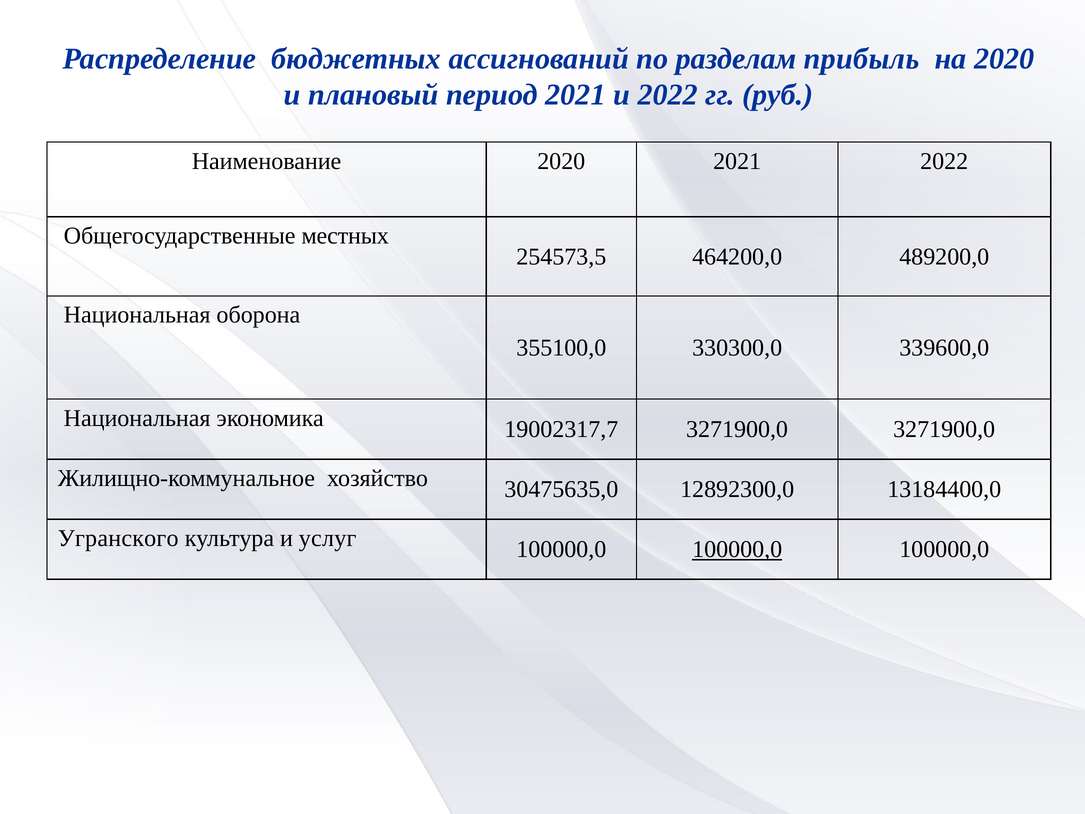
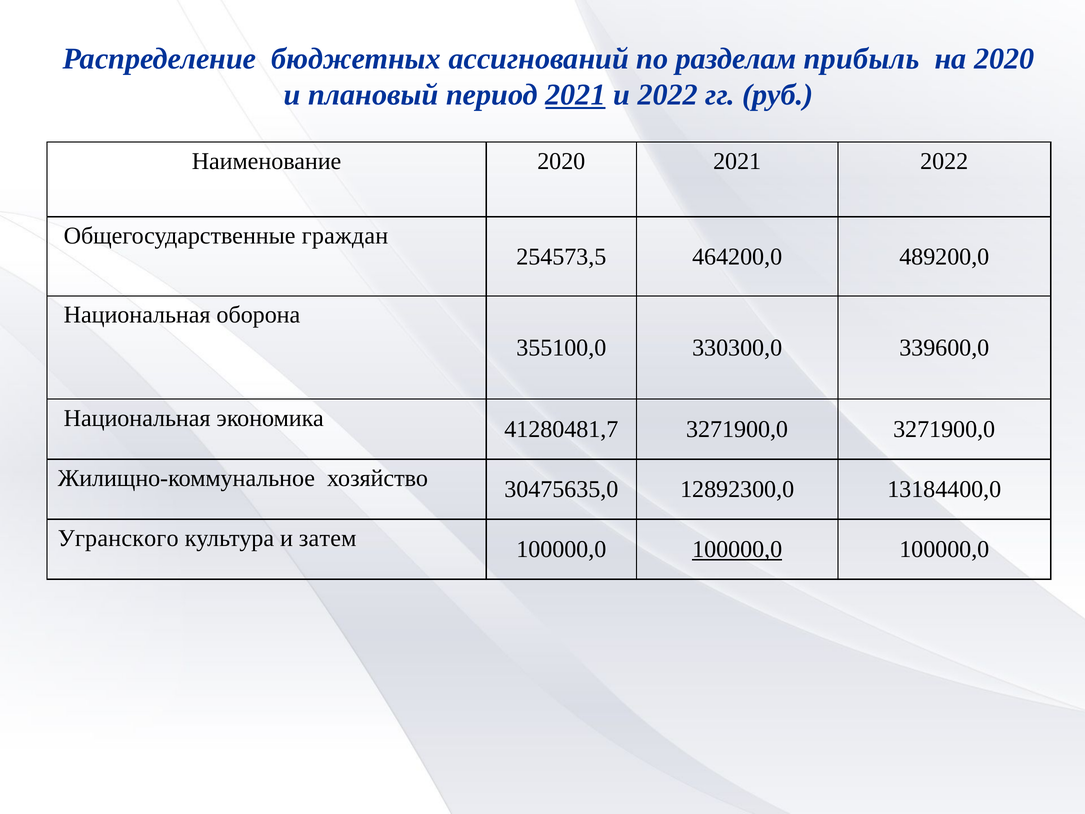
2021 at (575, 95) underline: none -> present
местных: местных -> граждан
19002317,7: 19002317,7 -> 41280481,7
услуг: услуг -> затем
